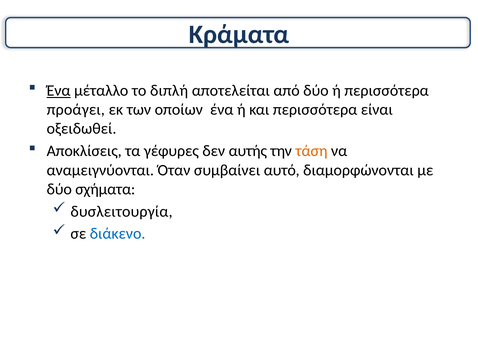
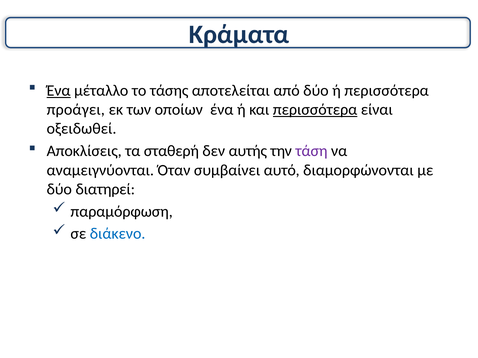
διπλή: διπλή -> τάσης
περισσότερα at (315, 110) underline: none -> present
γέφυρες: γέφυρες -> σταθερή
τάση colour: orange -> purple
σχήματα: σχήματα -> διατηρεί
δυσλειτουργία: δυσλειτουργία -> παραμόρφωση
